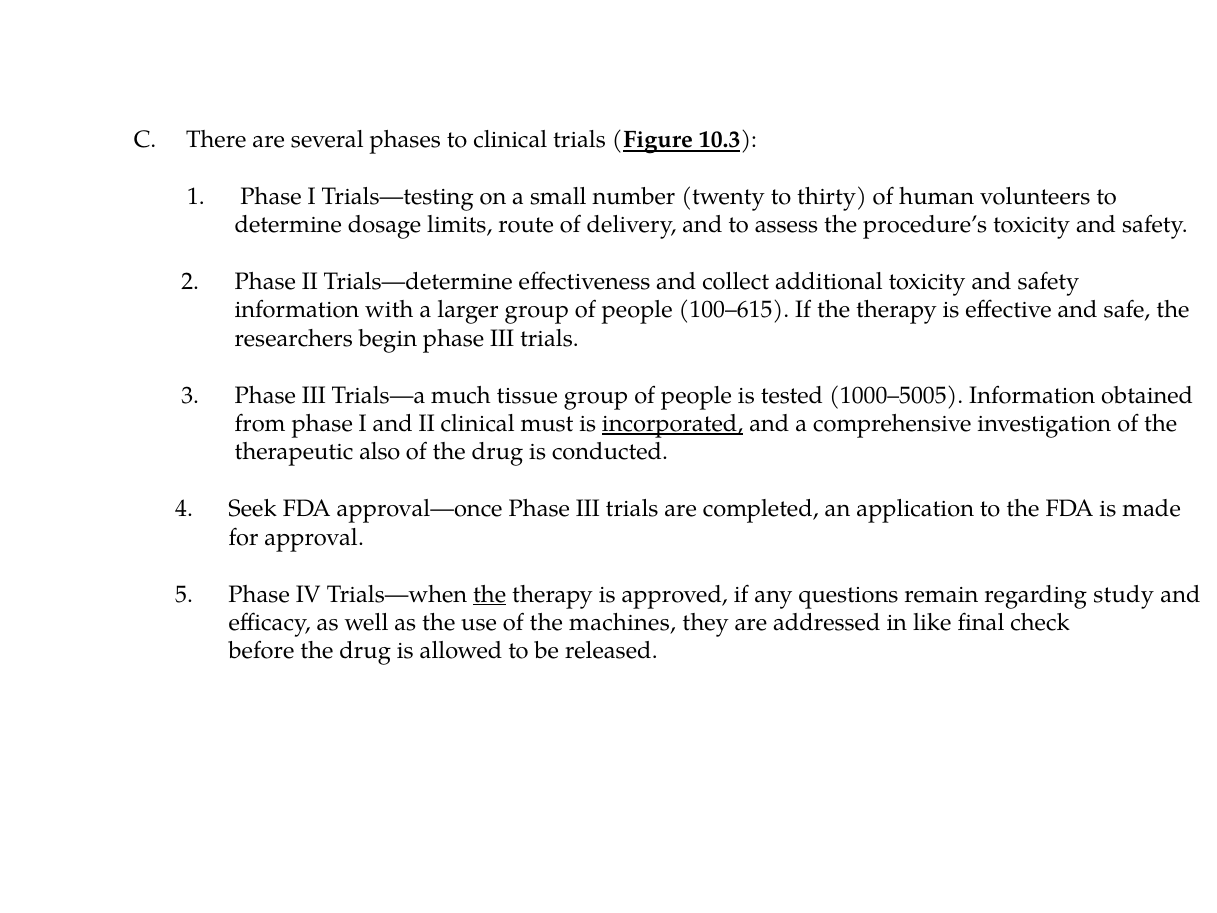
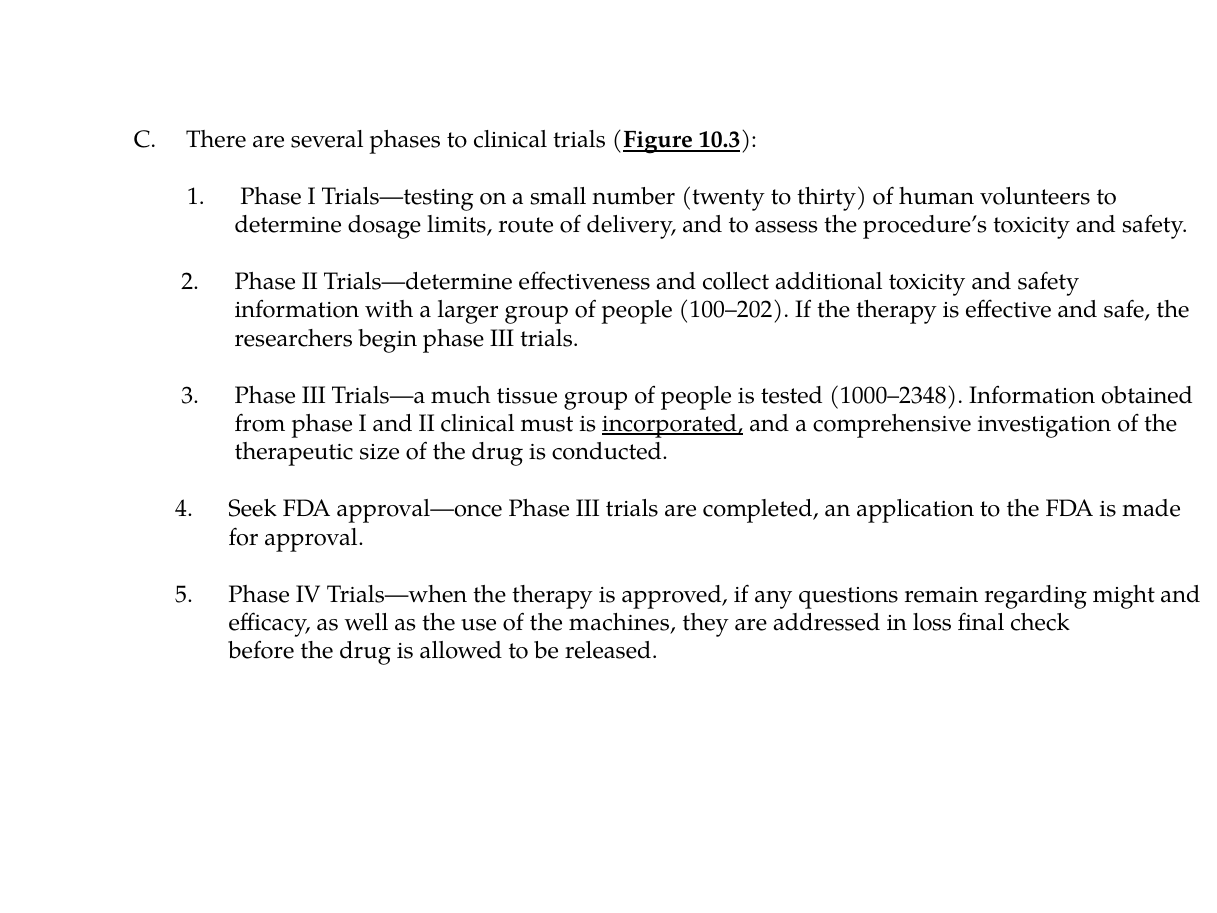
100–615: 100–615 -> 100–202
1000–5005: 1000–5005 -> 1000–2348
also: also -> size
the at (490, 594) underline: present -> none
study: study -> might
like: like -> loss
